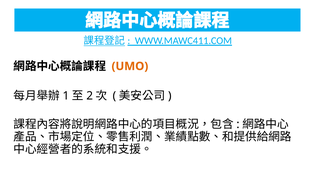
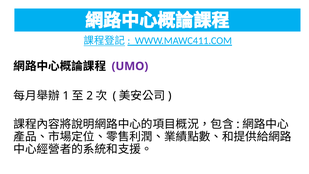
UMO colour: orange -> purple
